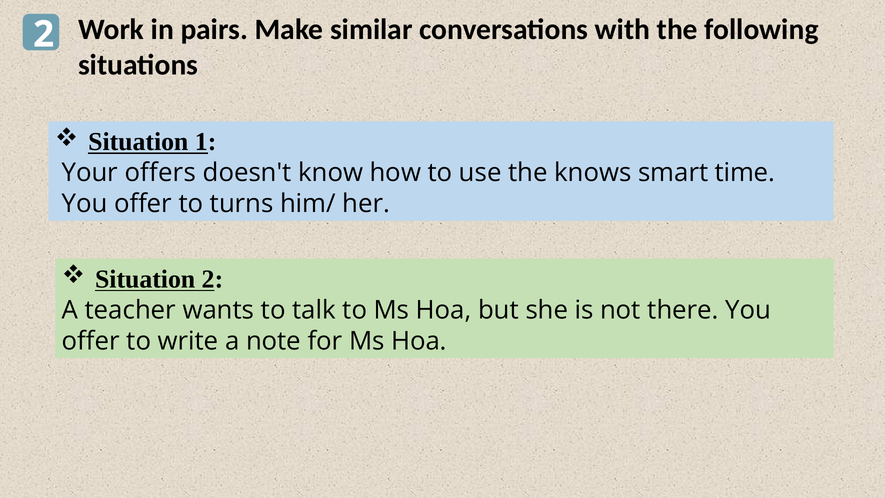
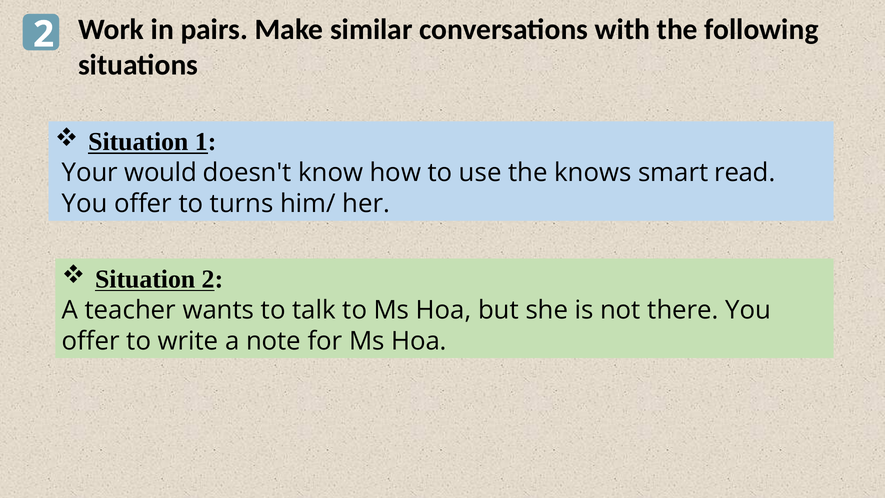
offers: offers -> would
time: time -> read
